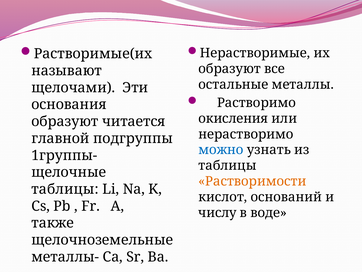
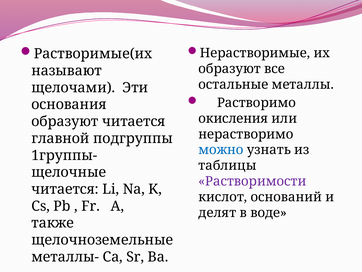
Растворимости colour: orange -> purple
таблицы at (65, 189): таблицы -> читается
числу: числу -> делят
